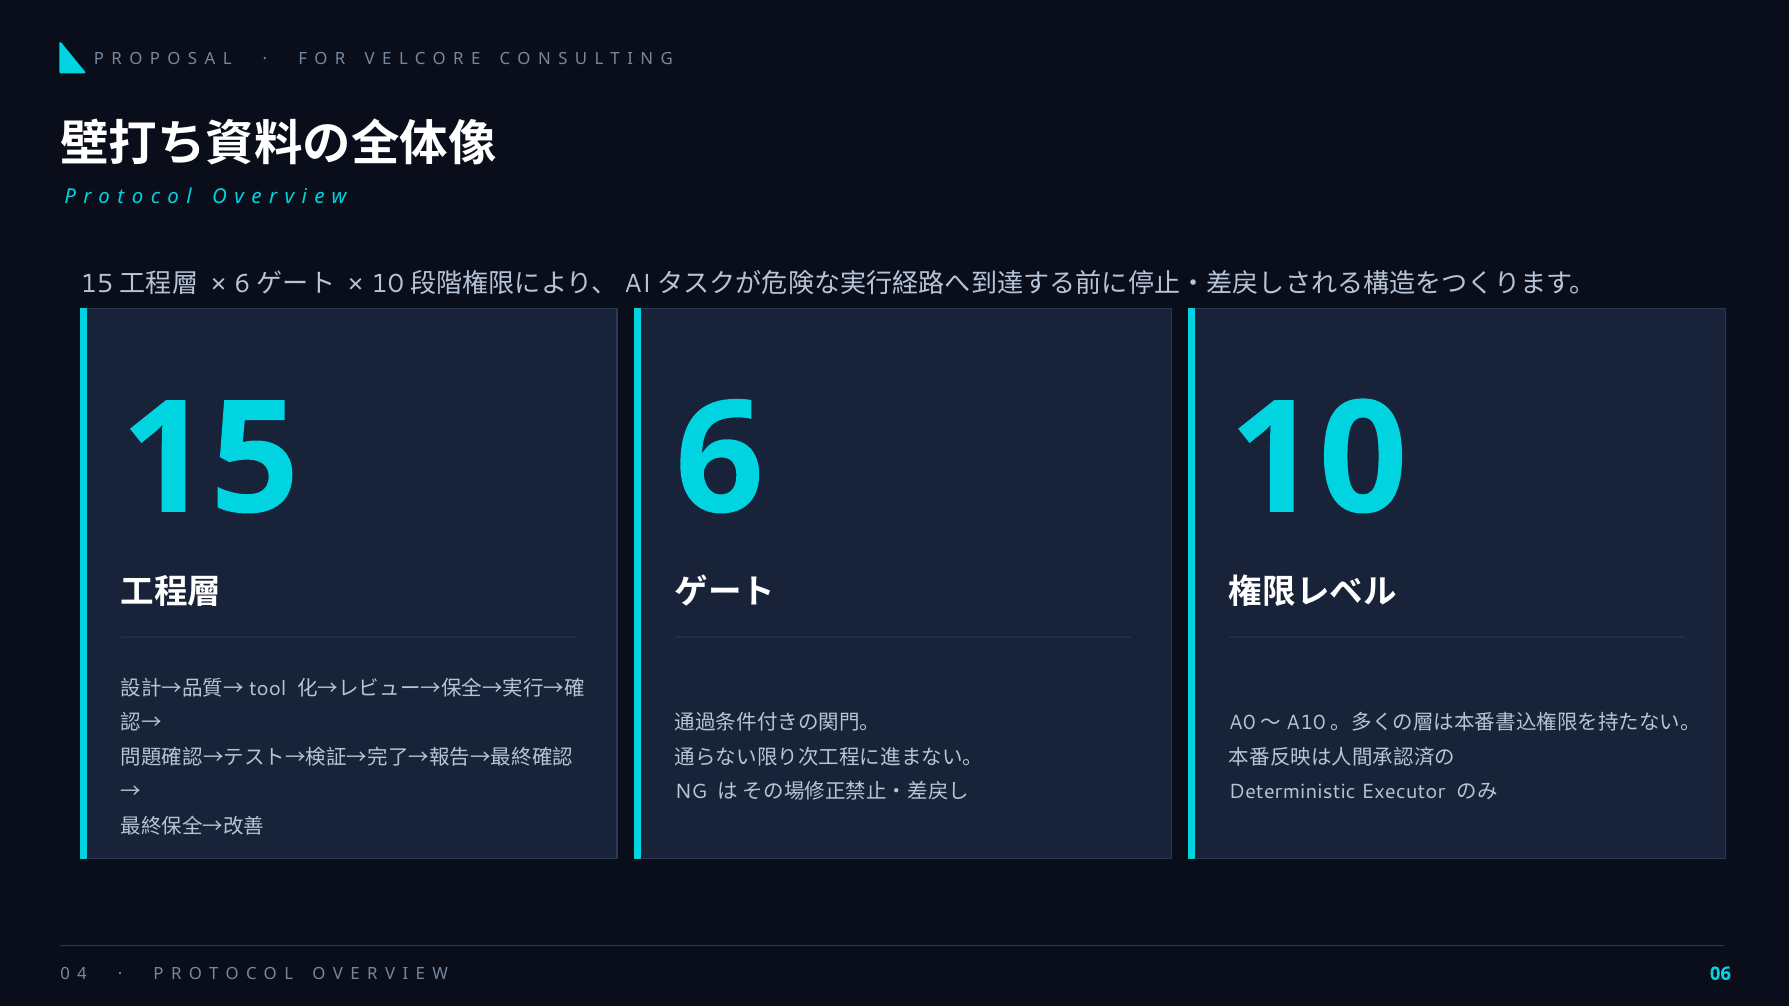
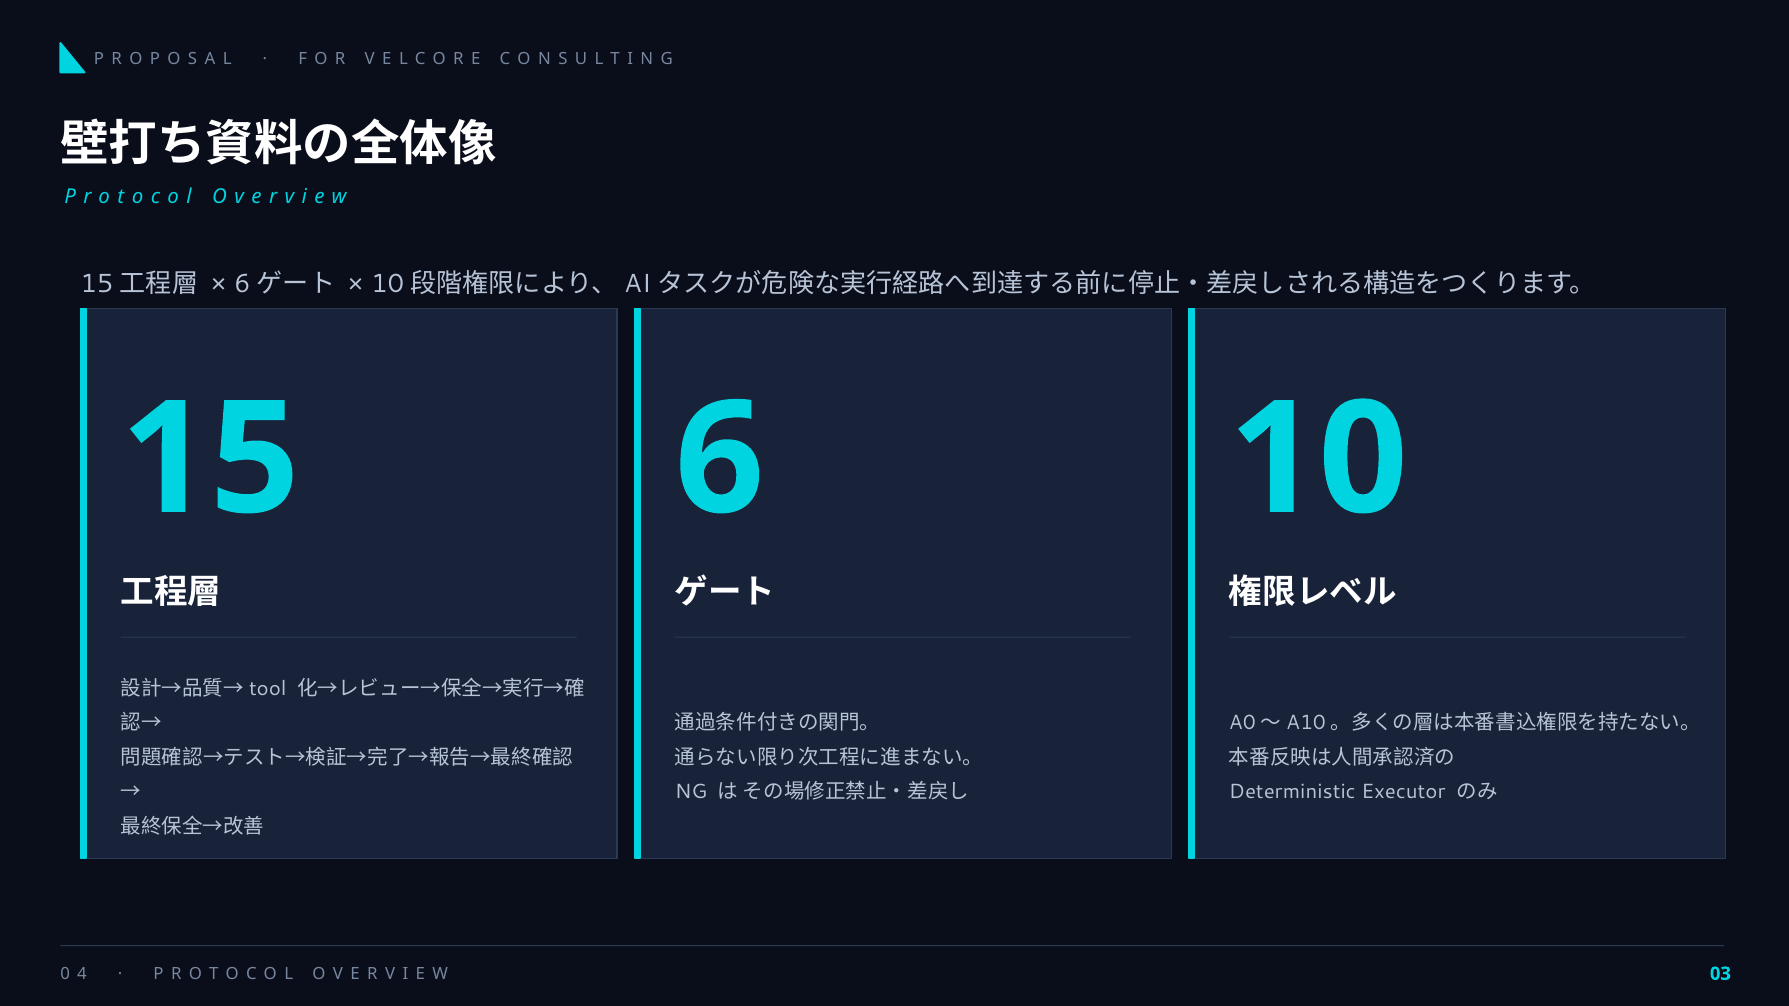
06: 06 -> 03
